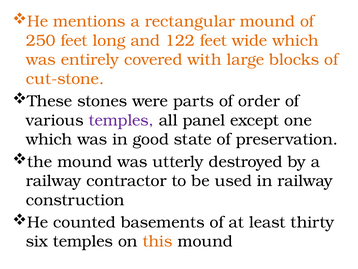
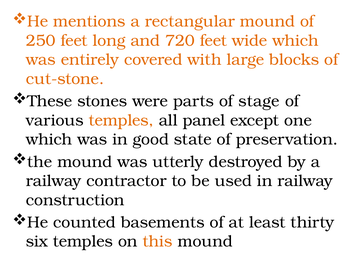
122: 122 -> 720
order: order -> stage
temples at (121, 120) colour: purple -> orange
